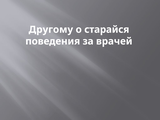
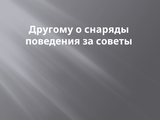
старайся: старайся -> снаряды
врачей: врачей -> советы
